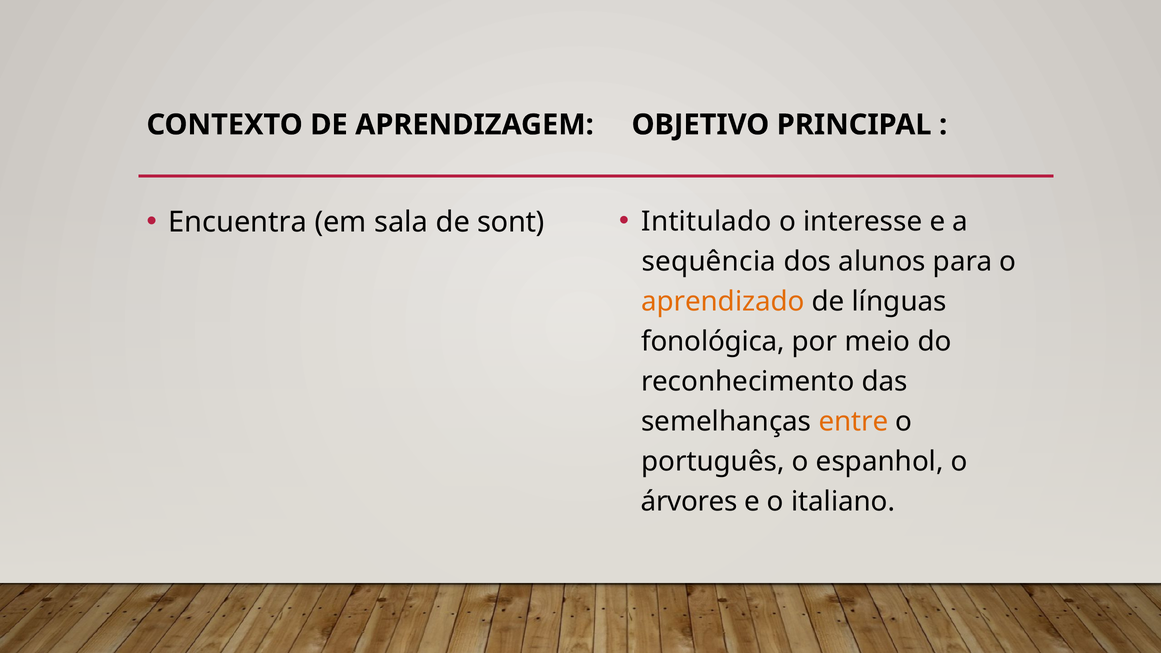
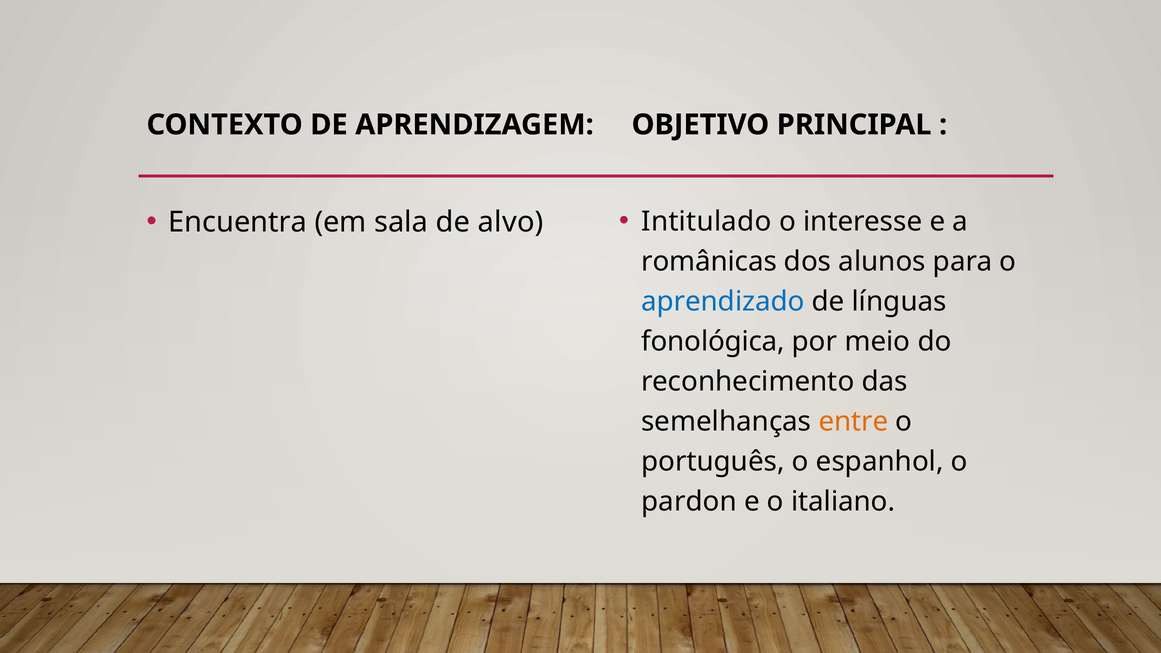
sont: sont -> alvo
sequência: sequência -> românicas
aprendizado colour: orange -> blue
árvores: árvores -> pardon
